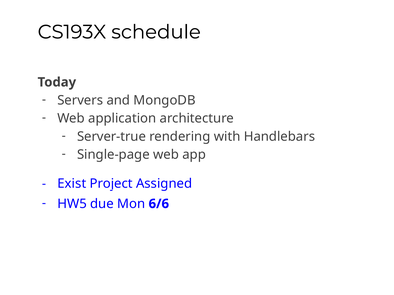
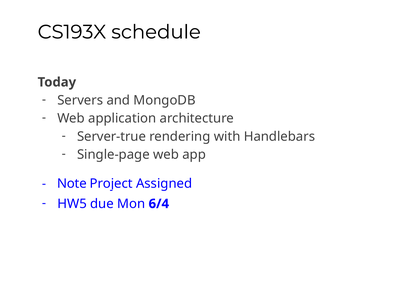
Exist: Exist -> Note
6/6: 6/6 -> 6/4
